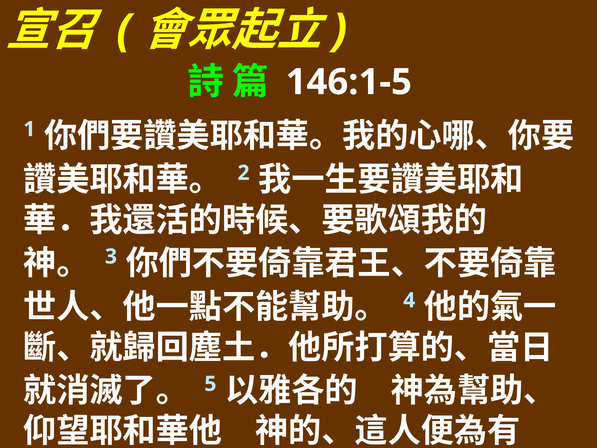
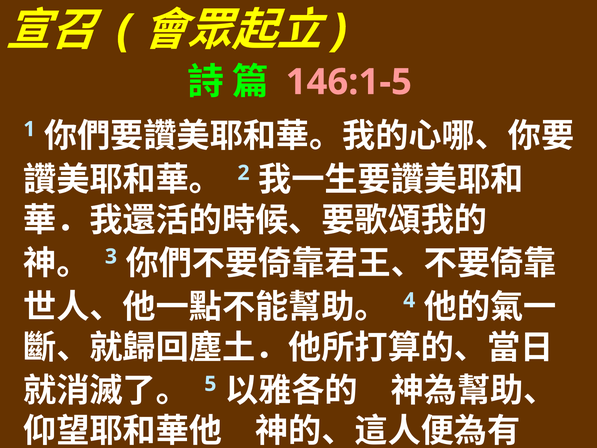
146:1-5 colour: white -> pink
